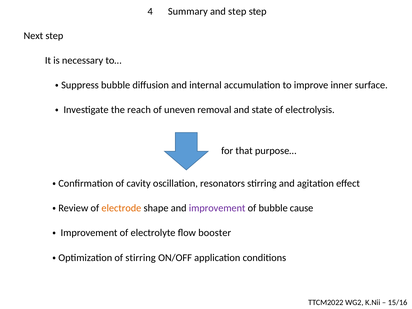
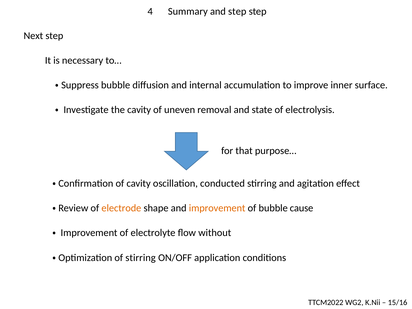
the reach: reach -> cavity
resonators: resonators -> conducted
improvement at (217, 208) colour: purple -> orange
booster: booster -> without
